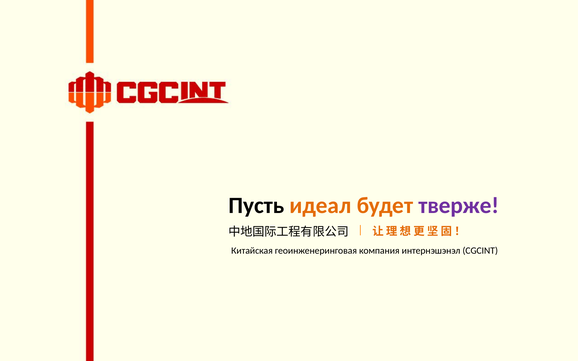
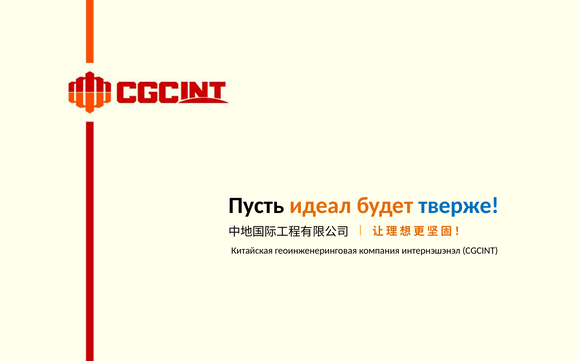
тверже colour: purple -> blue
